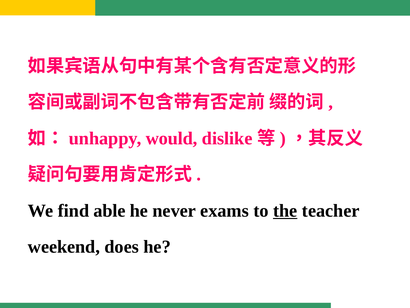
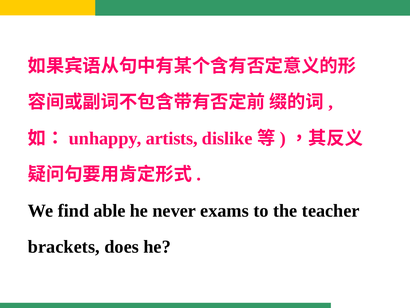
would: would -> artists
the underline: present -> none
weekend: weekend -> brackets
